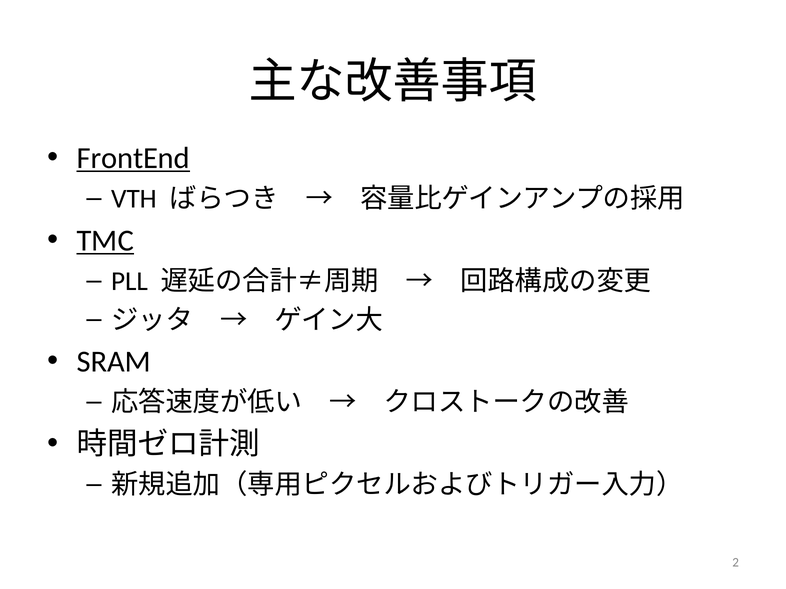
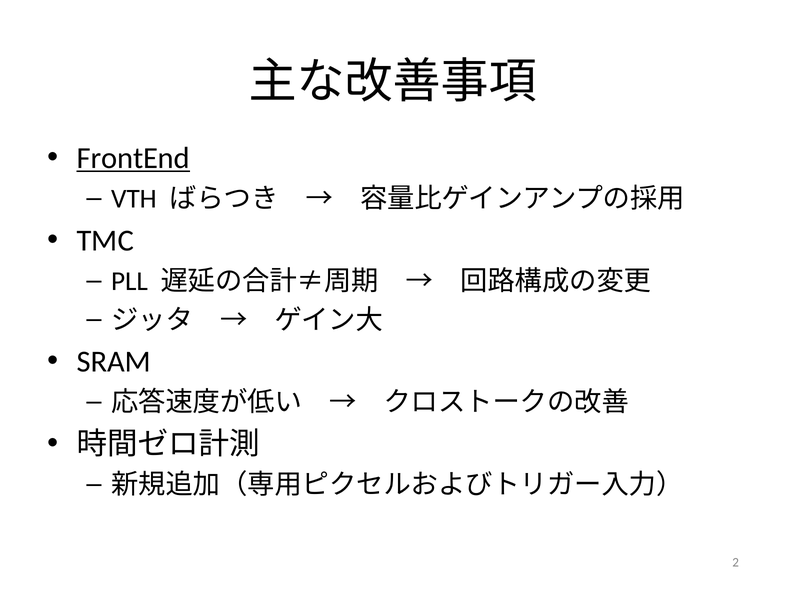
TMC underline: present -> none
